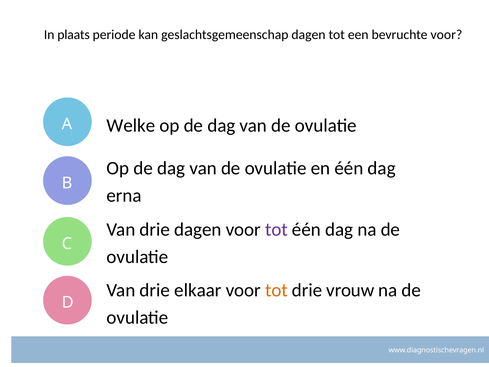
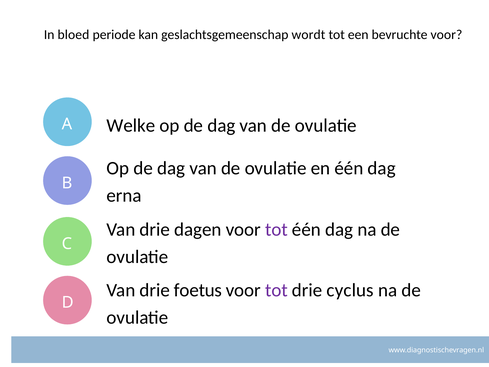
plaats: plaats -> bloed
geslachtsgemeenschap dagen: dagen -> wordt
elkaar: elkaar -> foetus
tot at (276, 290) colour: orange -> purple
vrouw: vrouw -> cyclus
